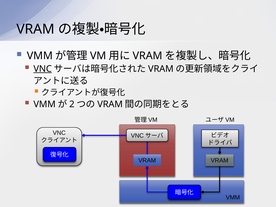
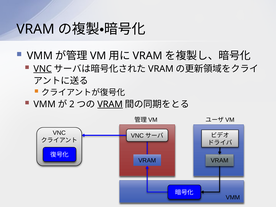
VRAM at (110, 104) underline: none -> present
